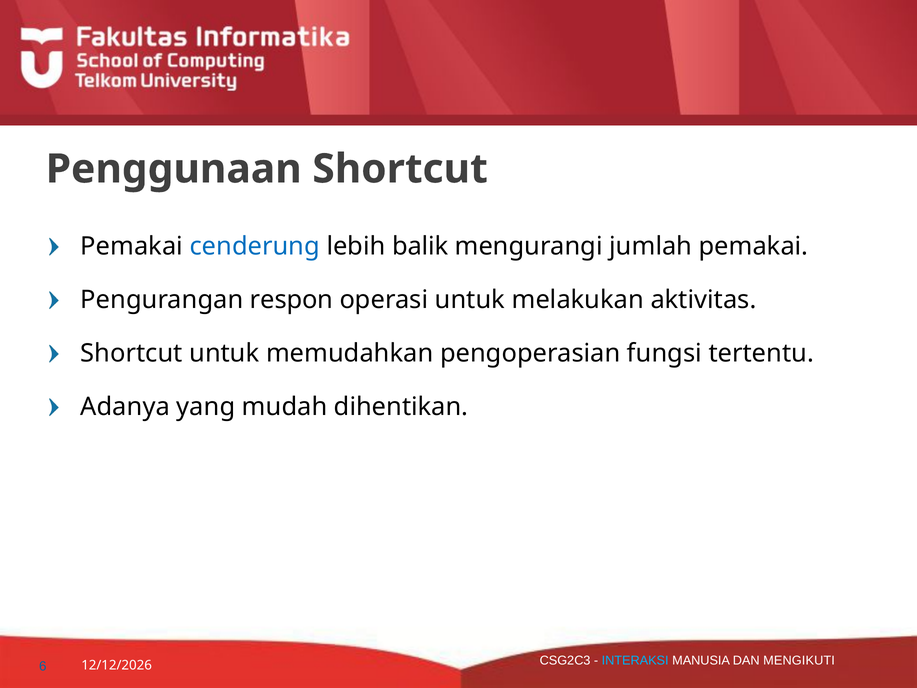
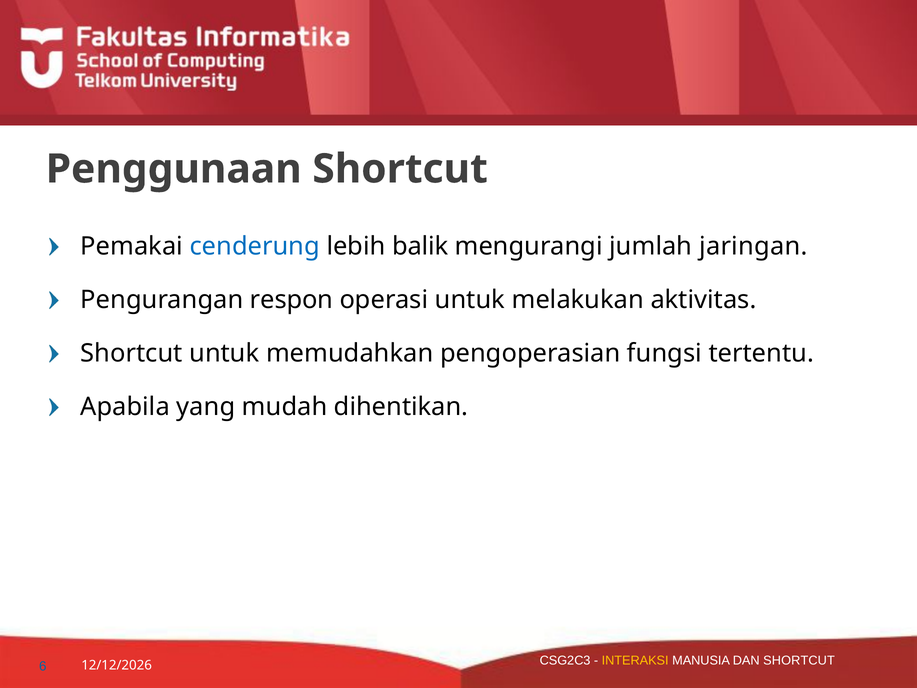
jumlah pemakai: pemakai -> jaringan
Adanya: Adanya -> Apabila
INTERAKSI colour: light blue -> yellow
DAN MENGIKUTI: MENGIKUTI -> SHORTCUT
